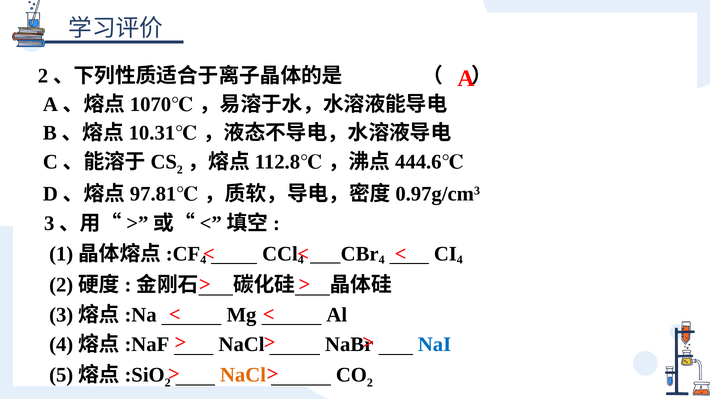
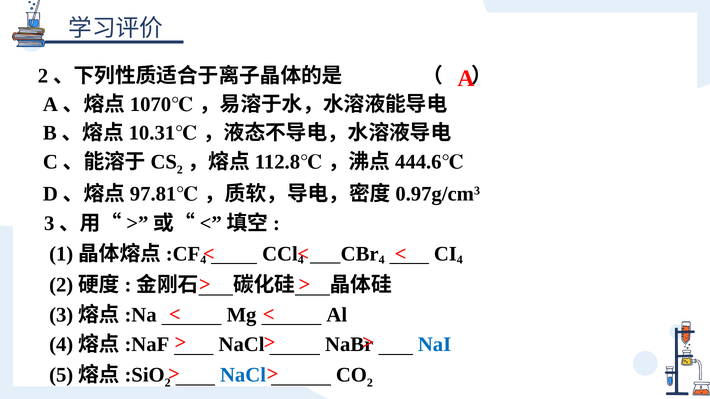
NaCl at (243, 375) colour: orange -> blue
